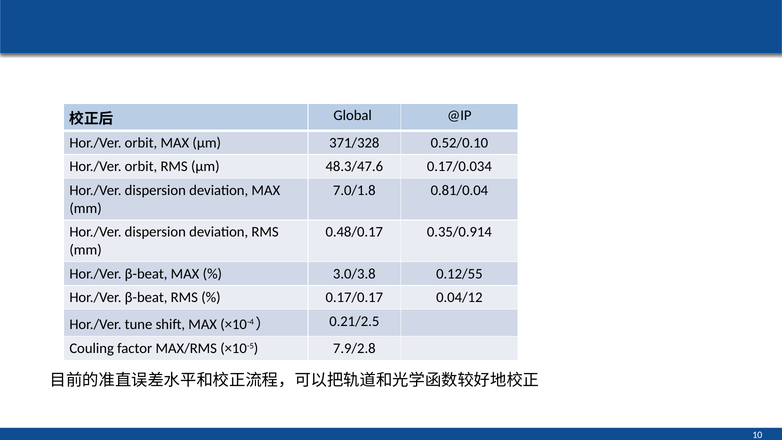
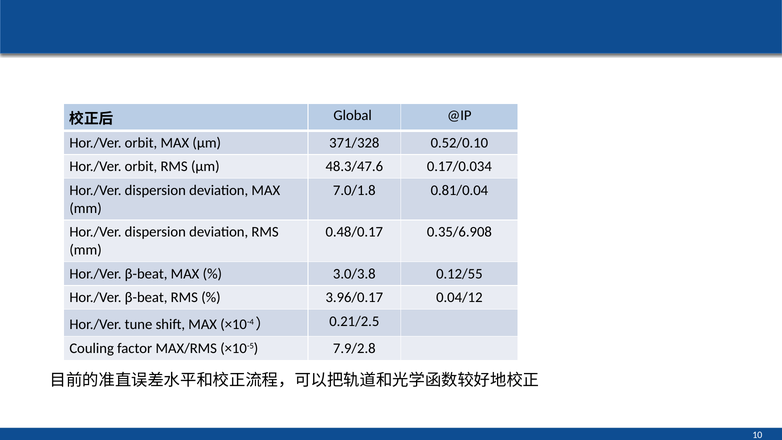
0.35/0.914: 0.35/0.914 -> 0.35/6.908
0.17/0.17: 0.17/0.17 -> 3.96/0.17
